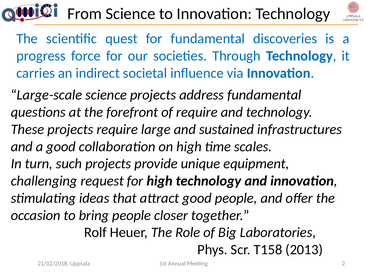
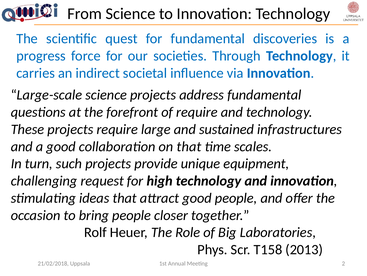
on high: high -> that
